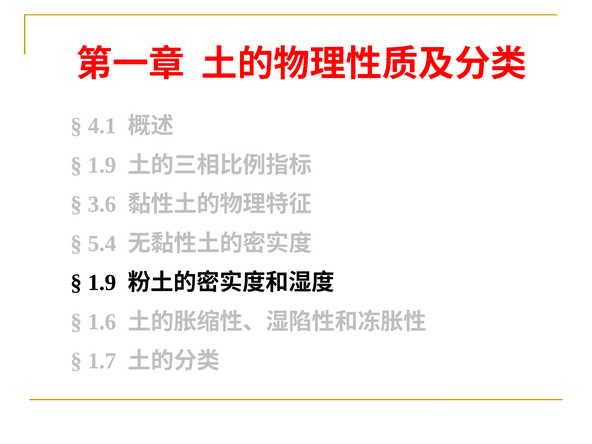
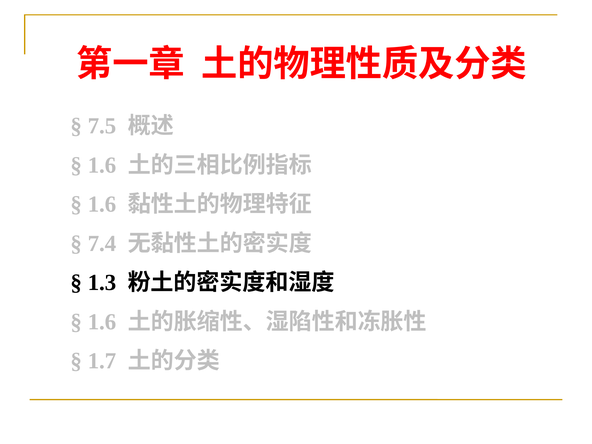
4.1: 4.1 -> 7.5
1.9 at (102, 165): 1.9 -> 1.6
3.6 at (102, 204): 3.6 -> 1.6
5.4: 5.4 -> 7.4
1.9 at (102, 283): 1.9 -> 1.3
